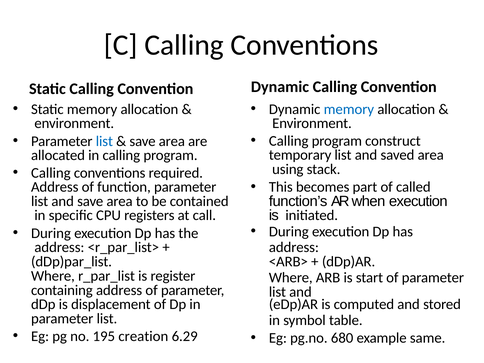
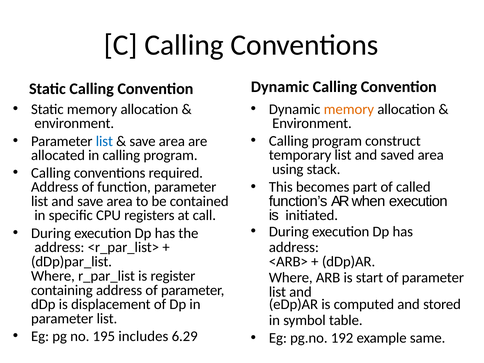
memory at (349, 109) colour: blue -> orange
creation: creation -> includes
680: 680 -> 192
